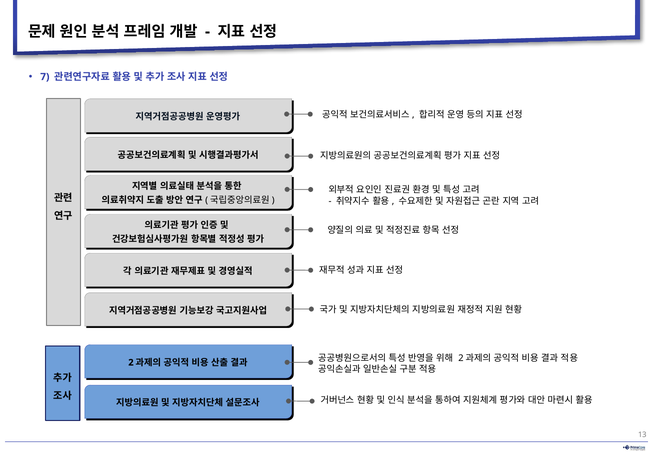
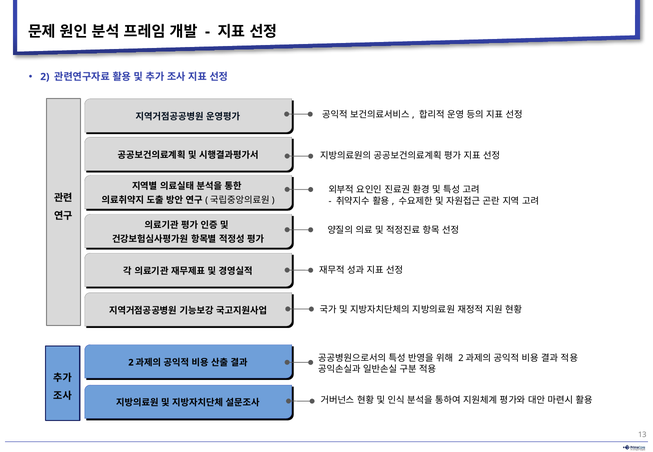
7 at (45, 77): 7 -> 2
